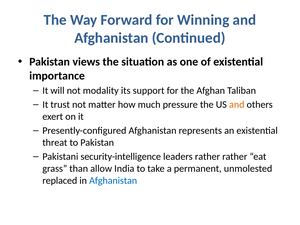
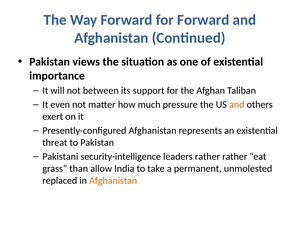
for Winning: Winning -> Forward
modality: modality -> between
trust: trust -> even
Afghanistan at (113, 181) colour: blue -> orange
